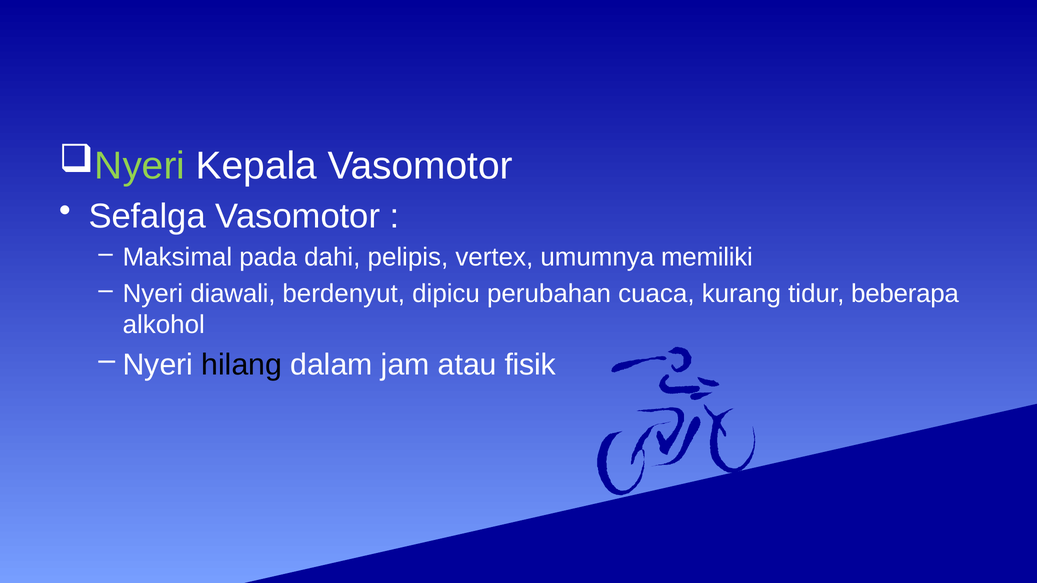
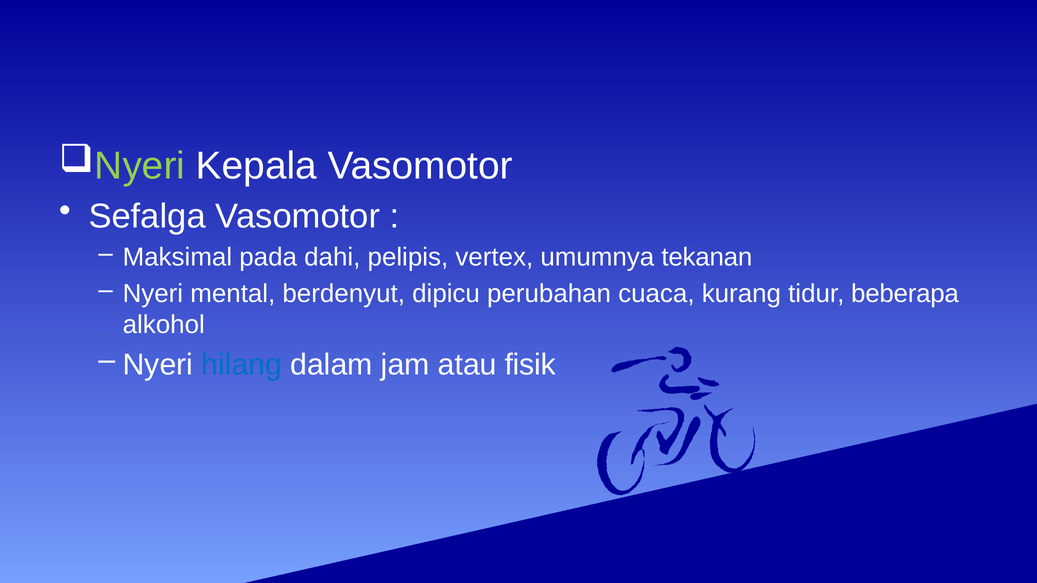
memiliki: memiliki -> tekanan
diawali: diawali -> mental
hilang colour: black -> blue
